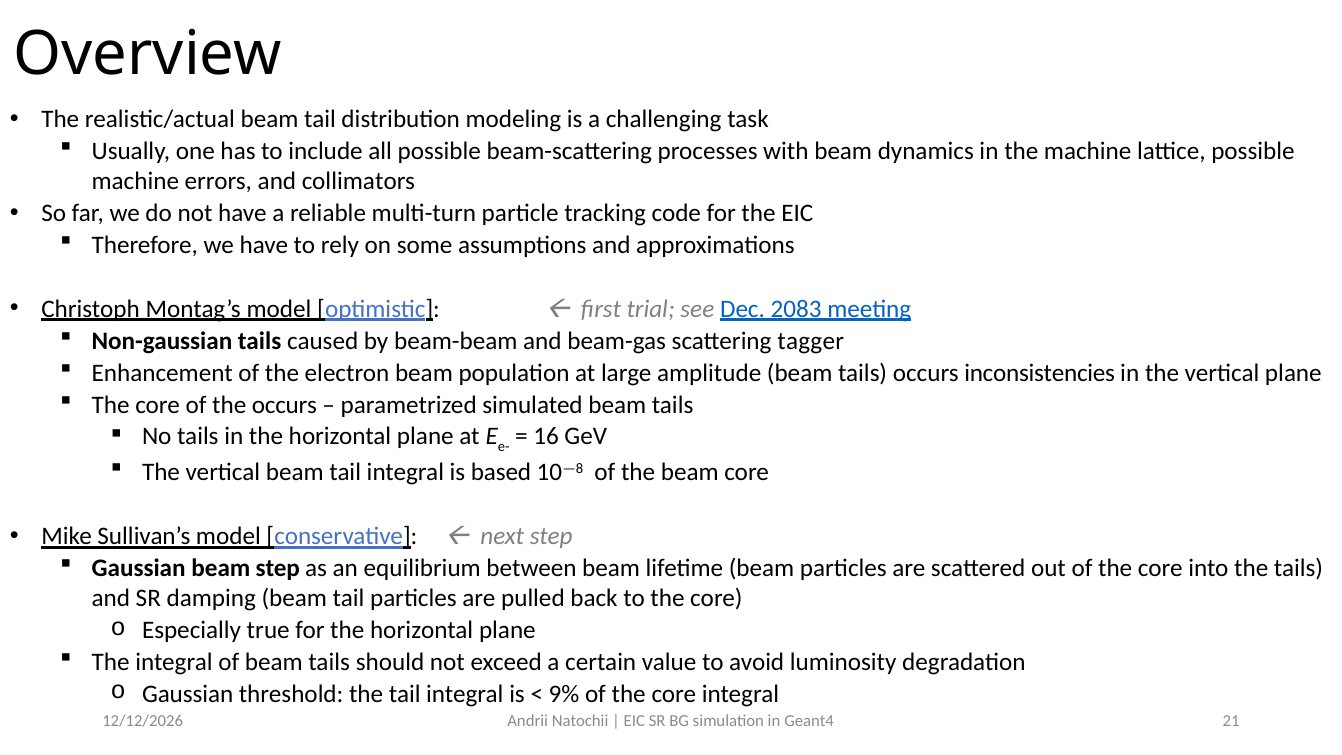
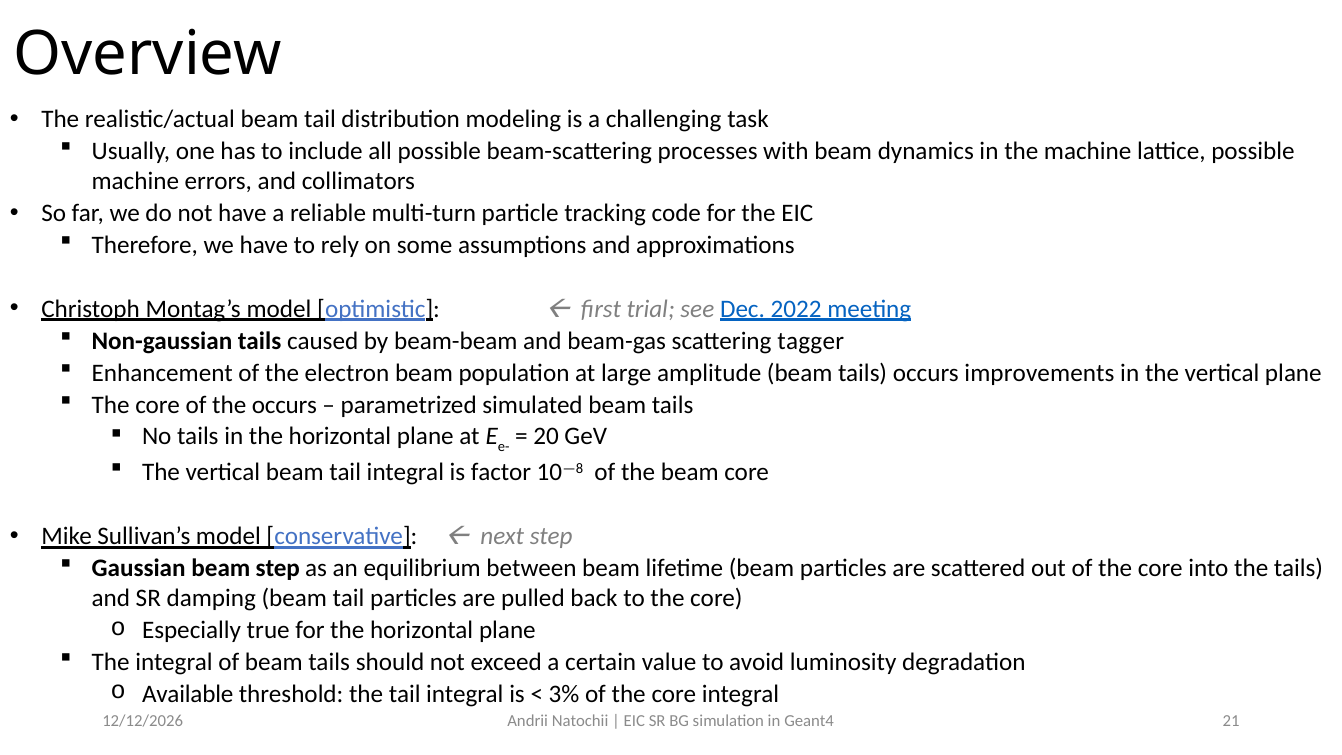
2083: 2083 -> 2022
inconsistencies: inconsistencies -> improvements
16: 16 -> 20
based: based -> factor
Gaussian at (188, 694): Gaussian -> Available
9%: 9% -> 3%
